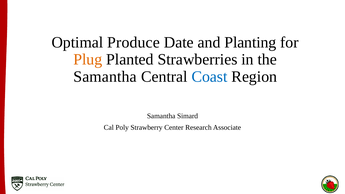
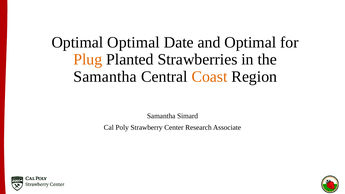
Optimal Produce: Produce -> Optimal
and Planting: Planting -> Optimal
Coast colour: blue -> orange
